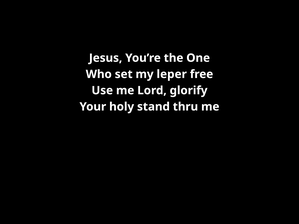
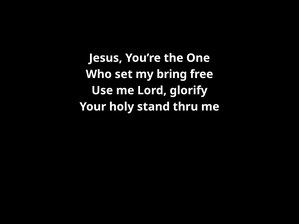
leper: leper -> bring
